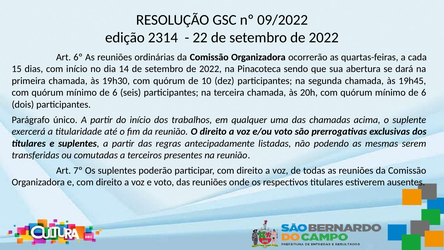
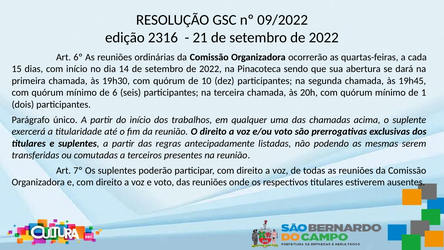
2314: 2314 -> 2316
22: 22 -> 21
6 at (424, 93): 6 -> 1
